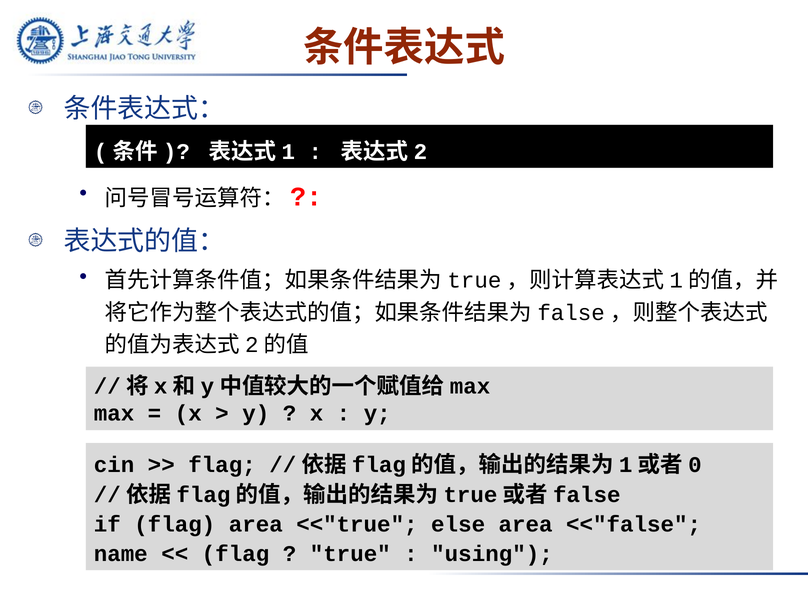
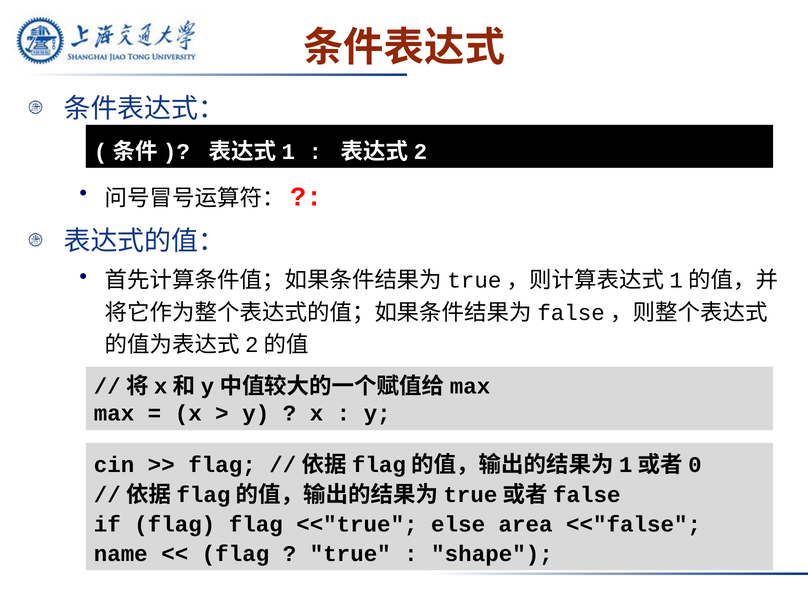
flag area: area -> flag
using: using -> shape
